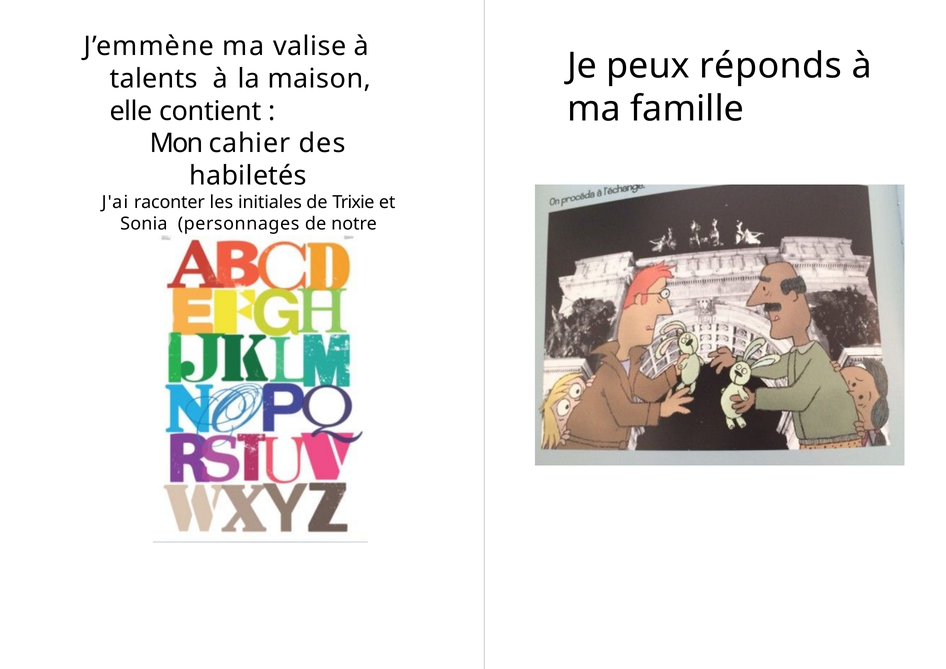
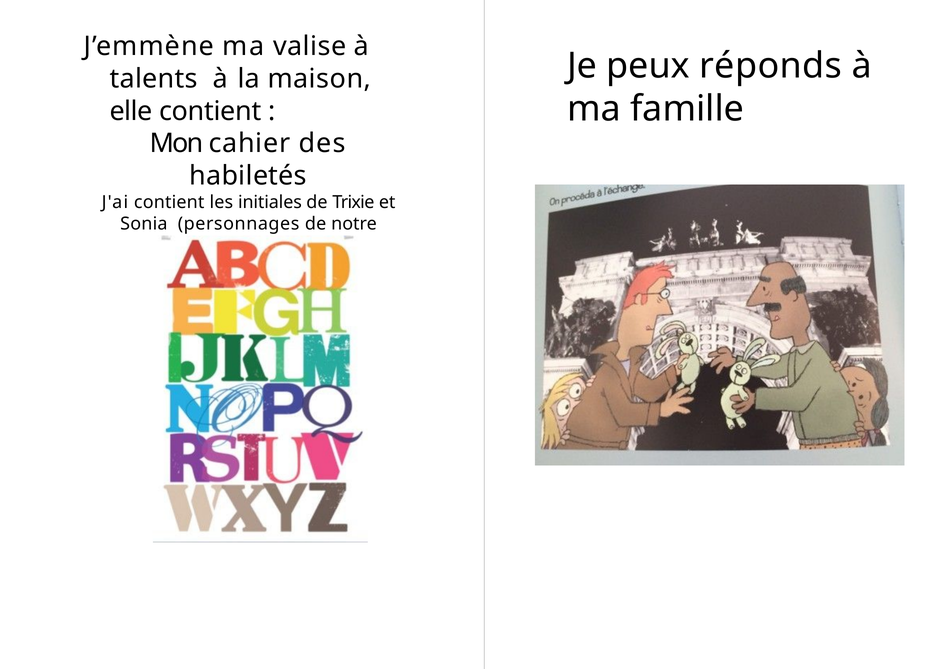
J'ai raconter: raconter -> contient
